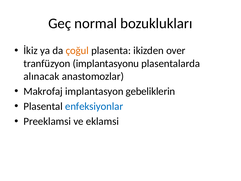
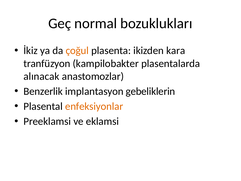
over: over -> kara
implantasyonu: implantasyonu -> kampilobakter
Makrofaj: Makrofaj -> Benzerlik
enfeksiyonlar colour: blue -> orange
